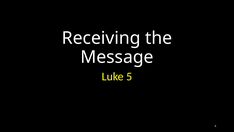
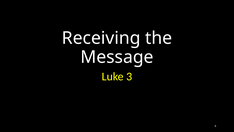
5: 5 -> 3
